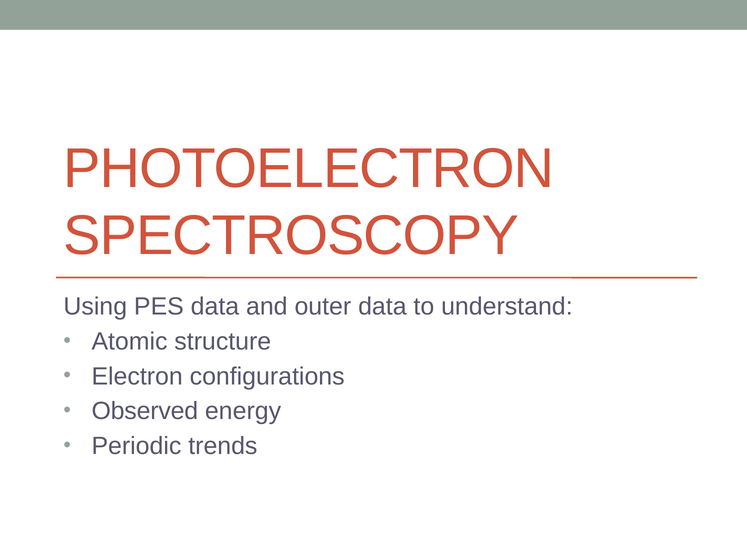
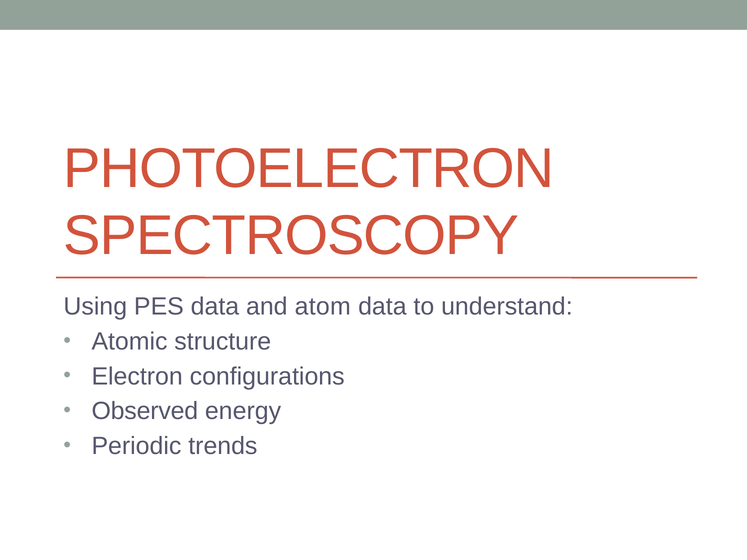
outer: outer -> atom
